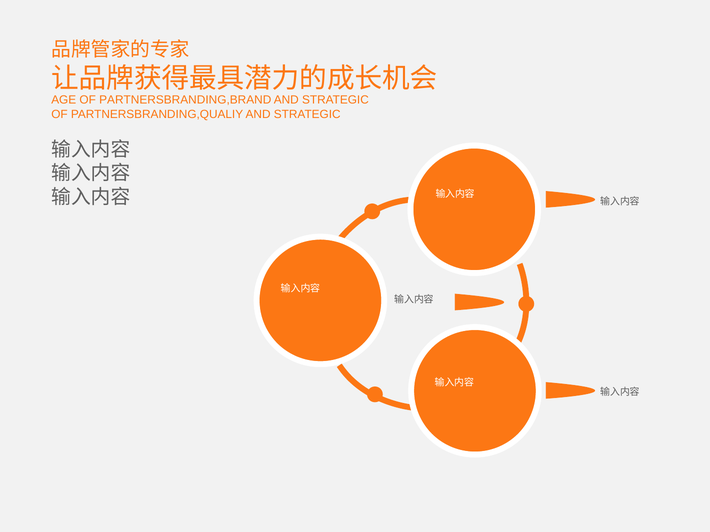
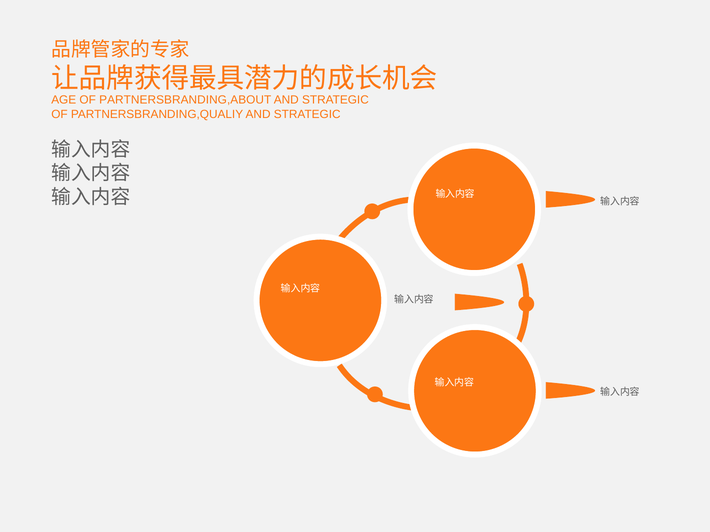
PARTNERSBRANDING,BRAND: PARTNERSBRANDING,BRAND -> PARTNERSBRANDING,ABOUT
